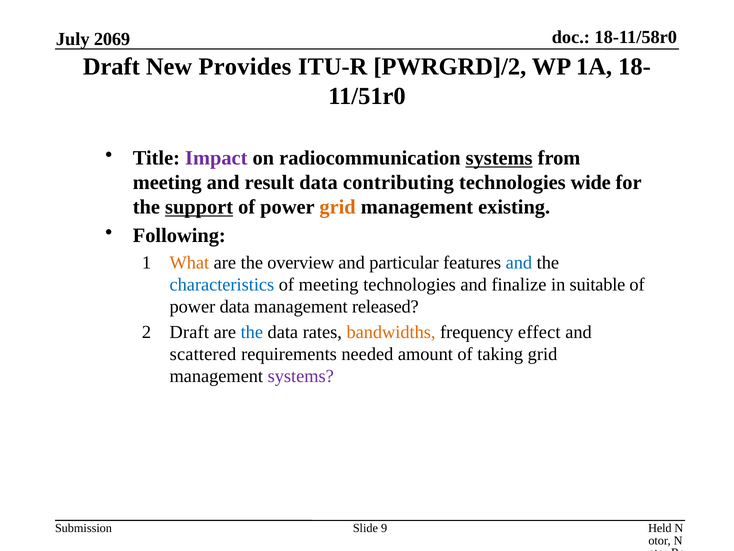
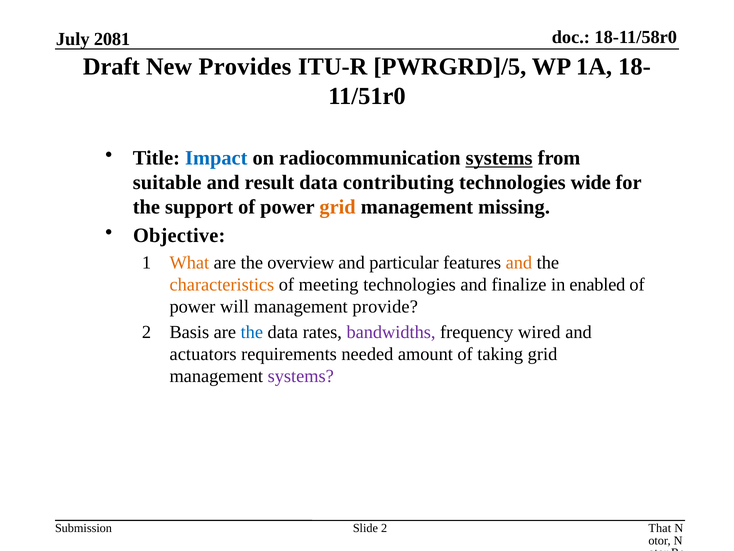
2069: 2069 -> 2081
PWRGRD]/2: PWRGRD]/2 -> PWRGRD]/5
Impact colour: purple -> blue
meeting at (167, 183): meeting -> suitable
support underline: present -> none
existing: existing -> missing
Following: Following -> Objective
and at (519, 262) colour: blue -> orange
characteristics colour: blue -> orange
suitable: suitable -> enabled
power data: data -> will
released: released -> provide
Draft at (189, 332): Draft -> Basis
bandwidths colour: orange -> purple
effect: effect -> wired
scattered: scattered -> actuators
Held: Held -> That
Slide 9: 9 -> 2
